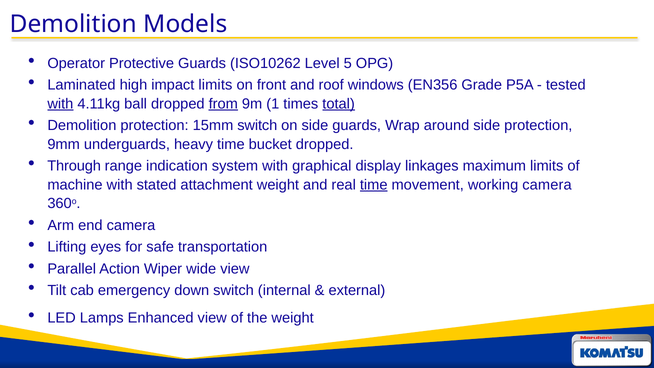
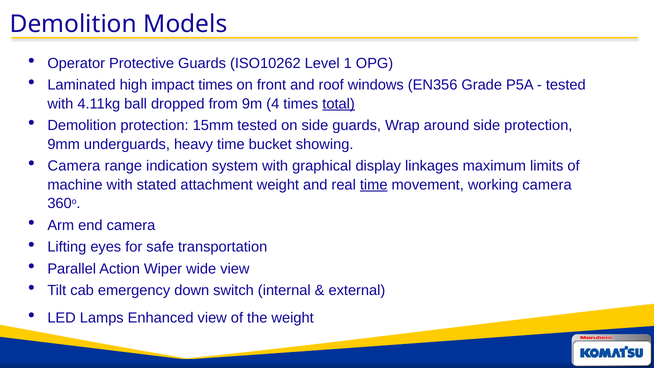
5: 5 -> 1
impact limits: limits -> times
with at (60, 104) underline: present -> none
from underline: present -> none
1: 1 -> 4
15mm switch: switch -> tested
bucket dropped: dropped -> showing
Through at (74, 166): Through -> Camera
